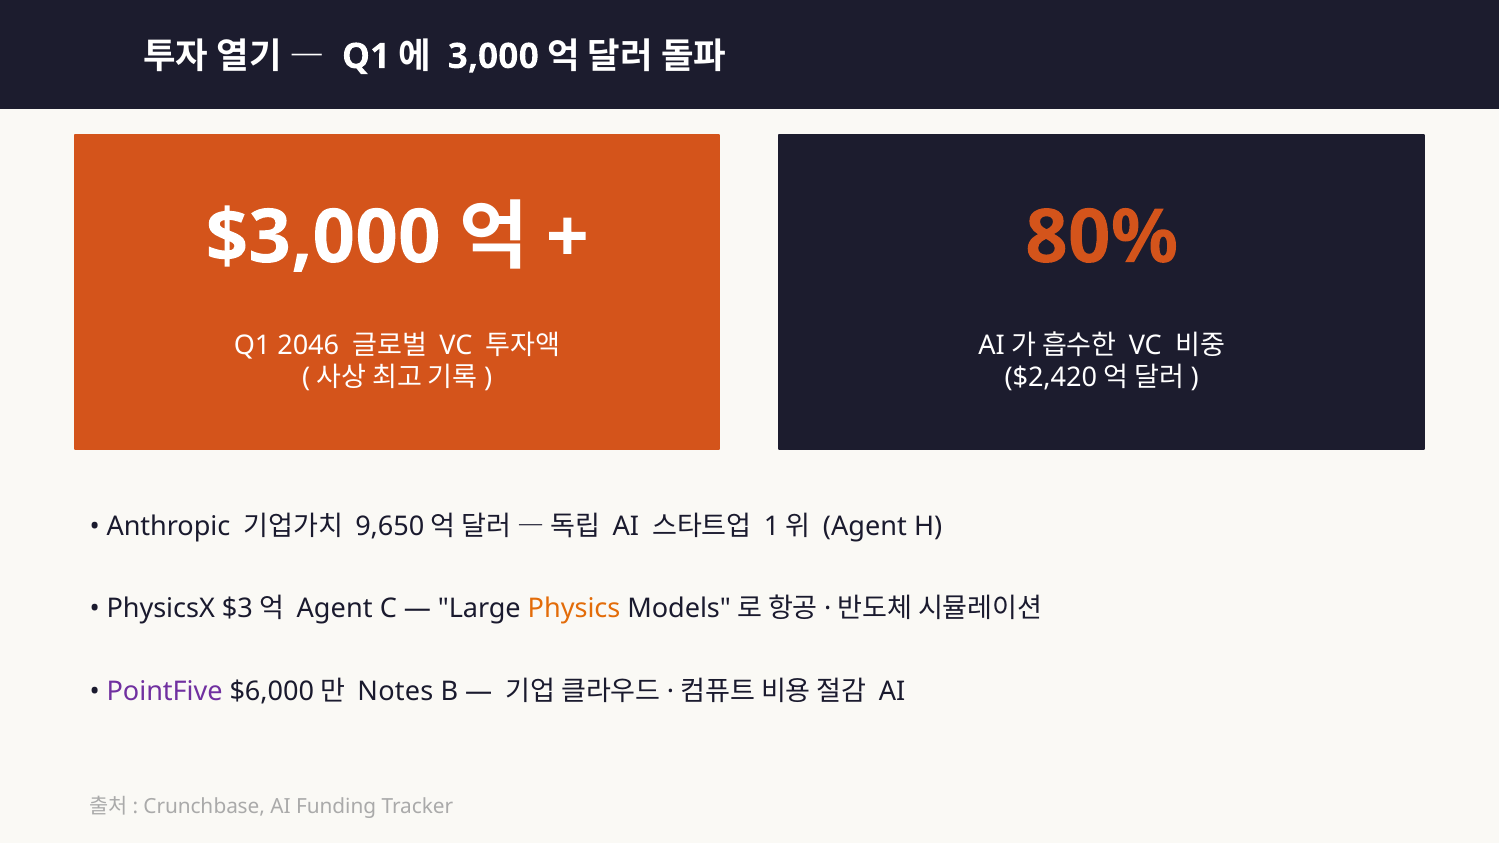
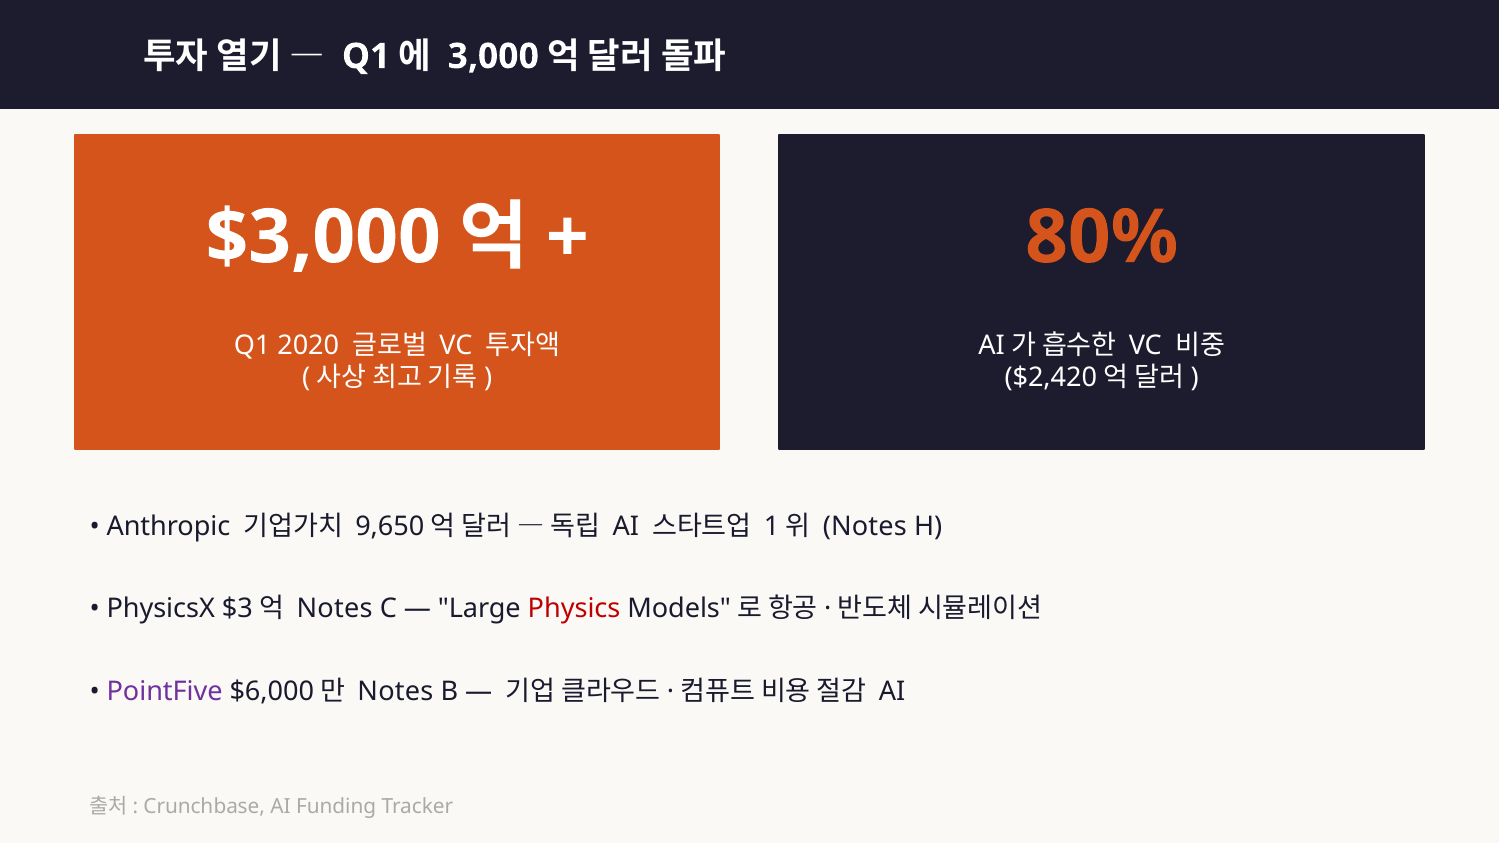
2046: 2046 -> 2020
Agent at (865, 526): Agent -> Notes
Agent at (335, 609): Agent -> Notes
Physics colour: orange -> red
